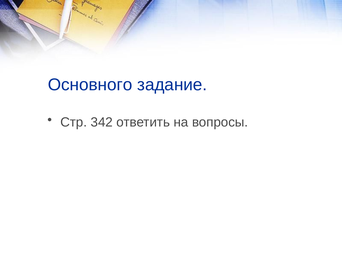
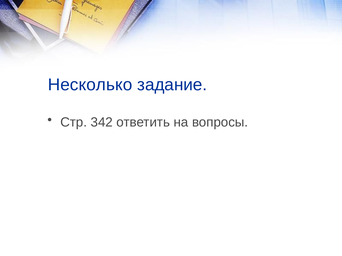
Основного: Основного -> Несколько
